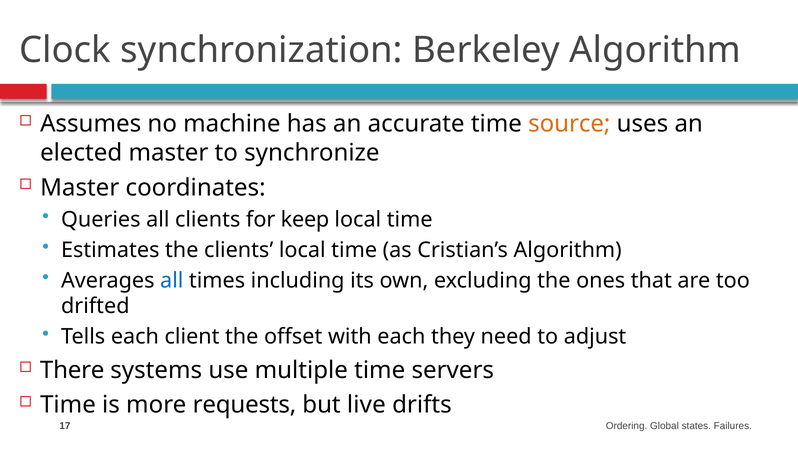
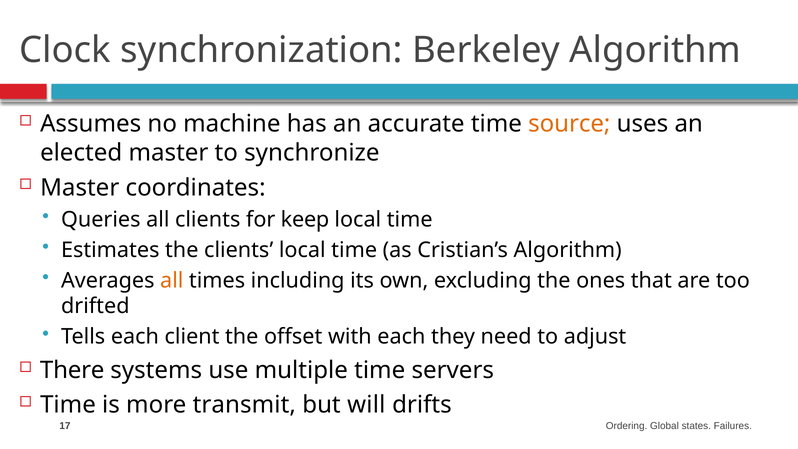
all at (172, 280) colour: blue -> orange
requests: requests -> transmit
live: live -> will
